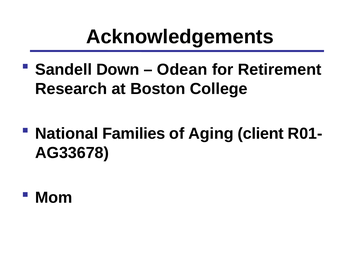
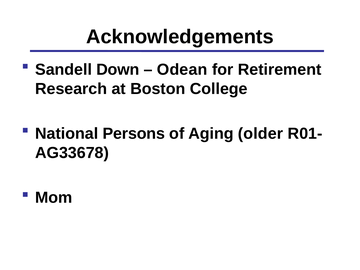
Families: Families -> Persons
client: client -> older
